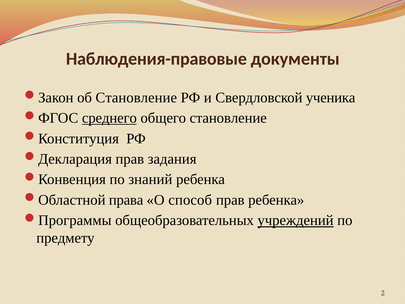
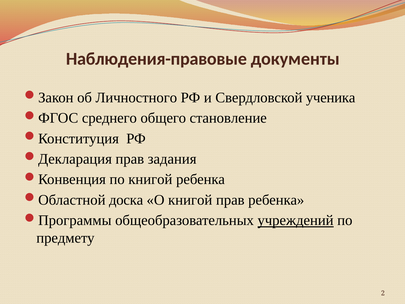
об Становление: Становление -> Личностного
среднего underline: present -> none
по знаний: знаний -> книгой
права: права -> доска
О способ: способ -> книгой
